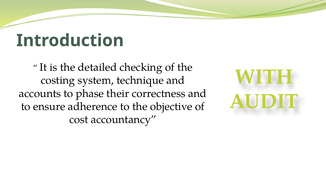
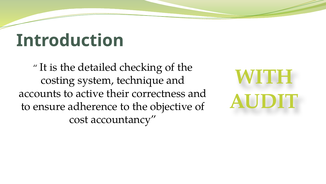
phase: phase -> active
